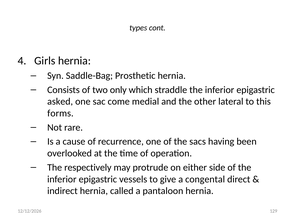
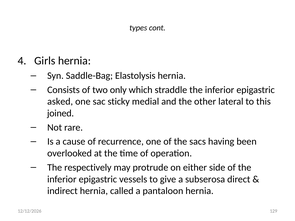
Prosthetic: Prosthetic -> Elastolysis
come: come -> sticky
forms: forms -> joined
congental: congental -> subserosa
